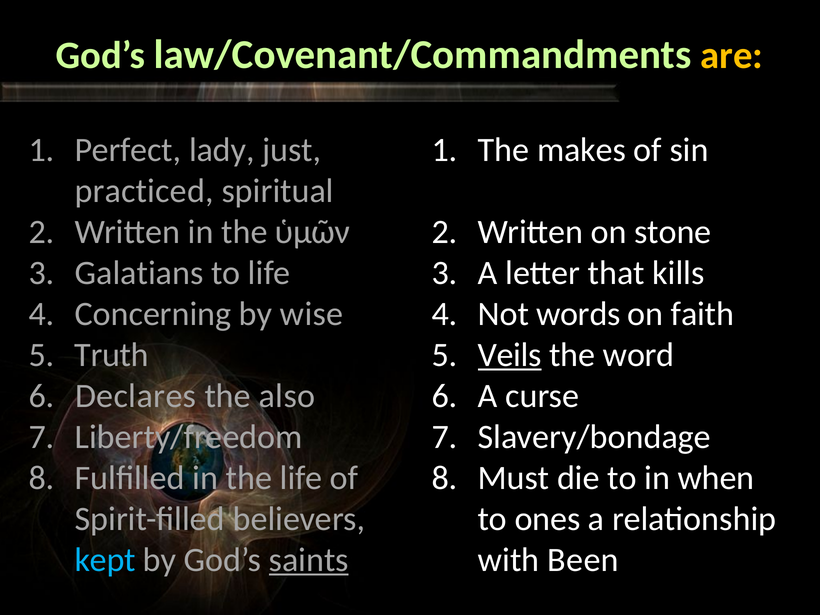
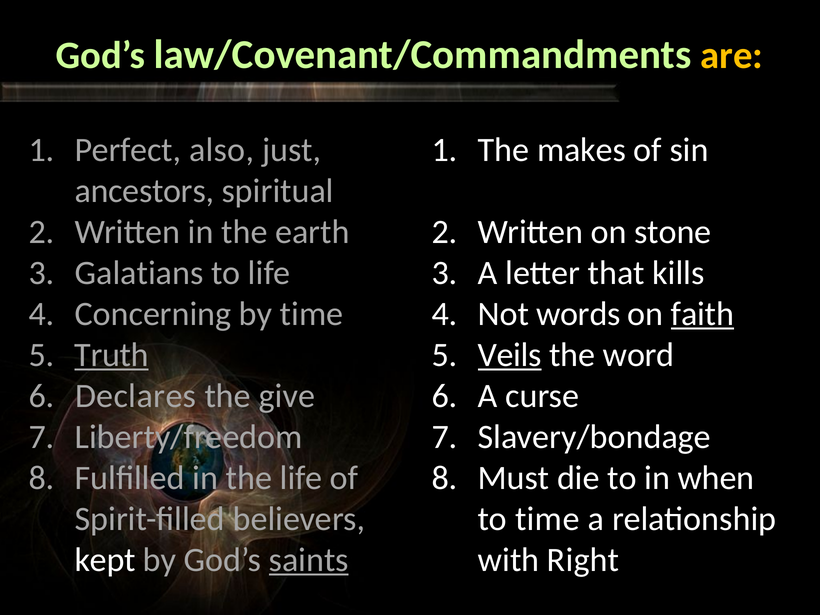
lady: lady -> also
practiced: practiced -> ancestors
ὑμῶν: ὑμῶν -> earth
by wise: wise -> time
faith underline: none -> present
Truth underline: none -> present
also: also -> give
to ones: ones -> time
kept colour: light blue -> white
Been: Been -> Right
